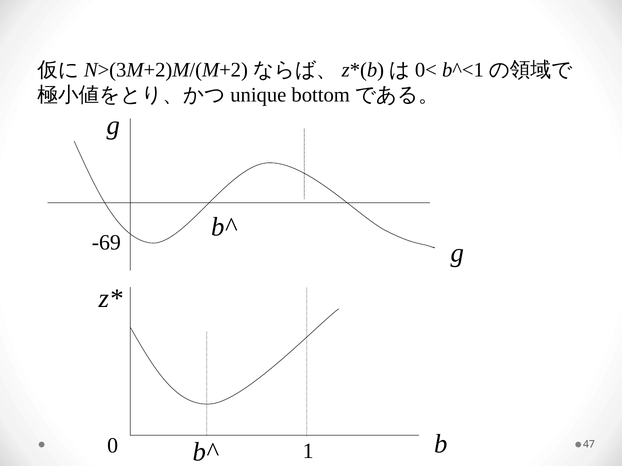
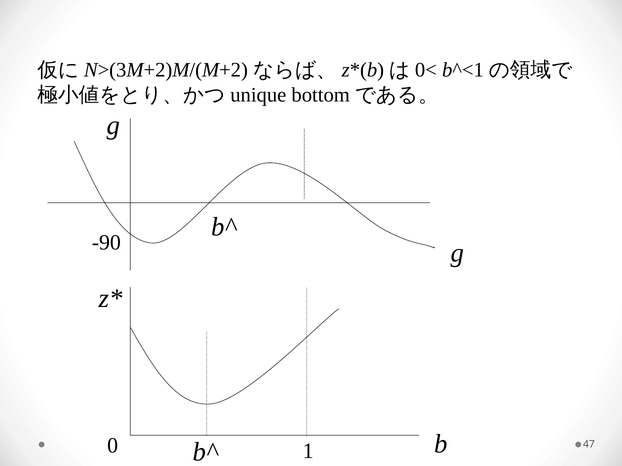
-69: -69 -> -90
